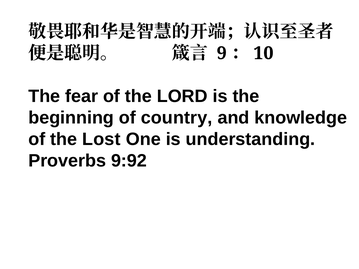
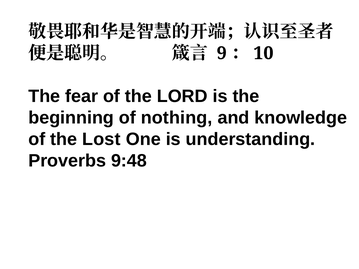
country: country -> nothing
9:92: 9:92 -> 9:48
